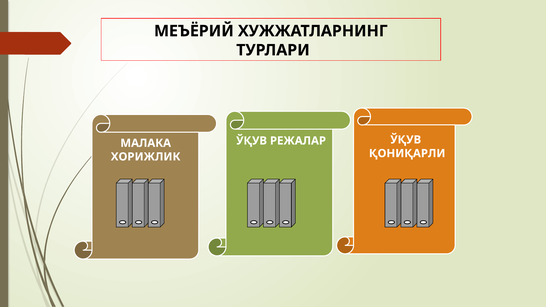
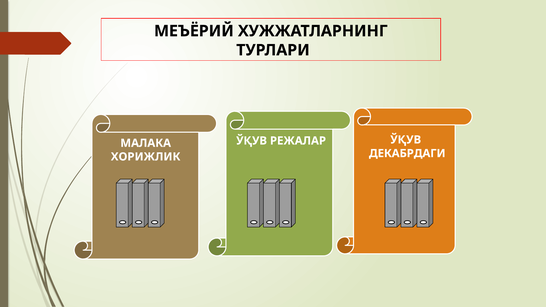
ҚОНИҚАРЛИ: ҚОНИҚАРЛИ -> ДЕКАБРДАГИ
